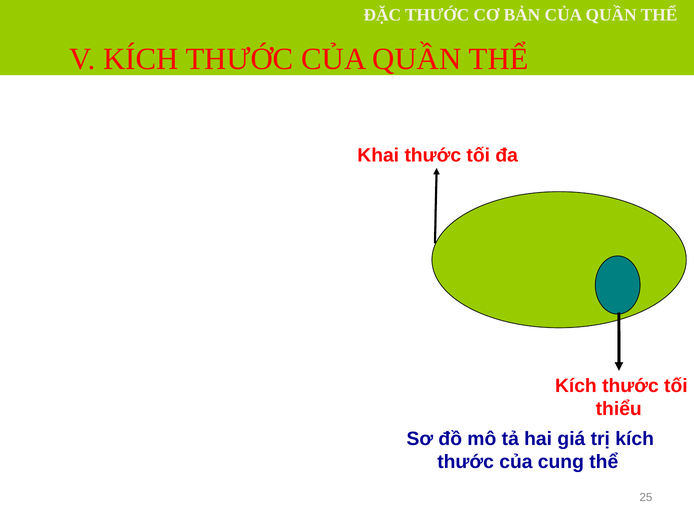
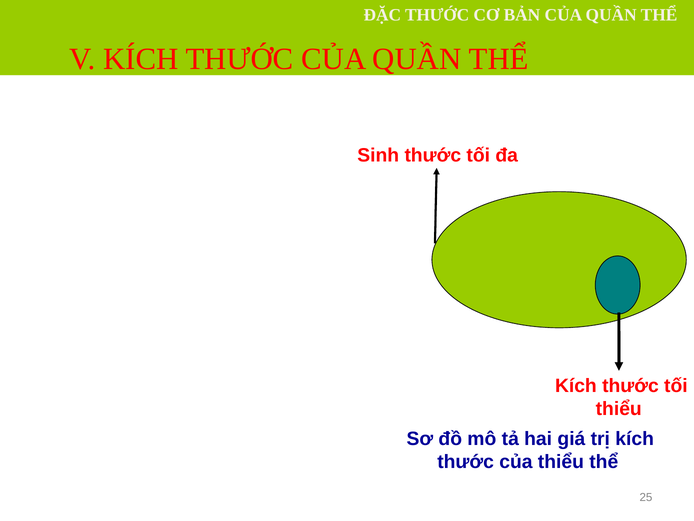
Khai: Khai -> Sinh
của cung: cung -> thiểu
